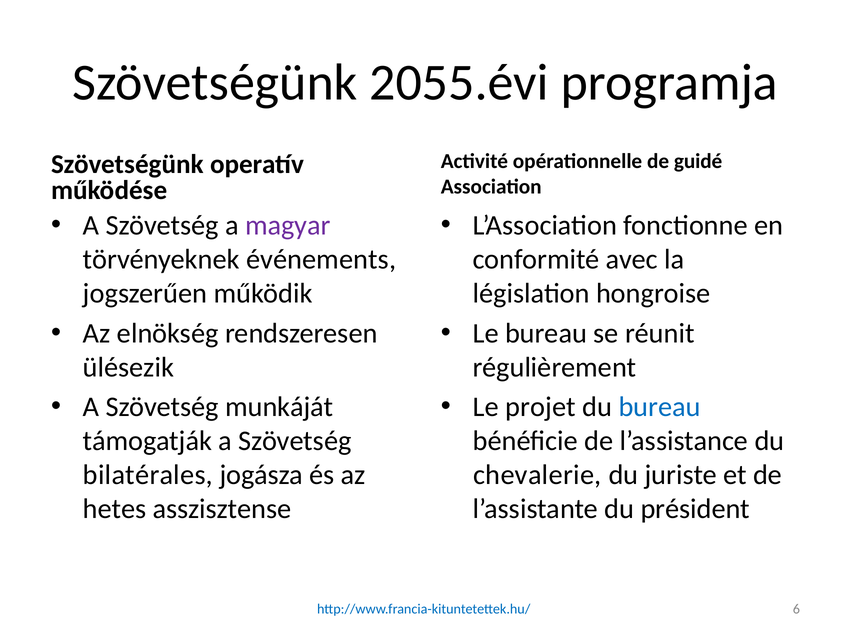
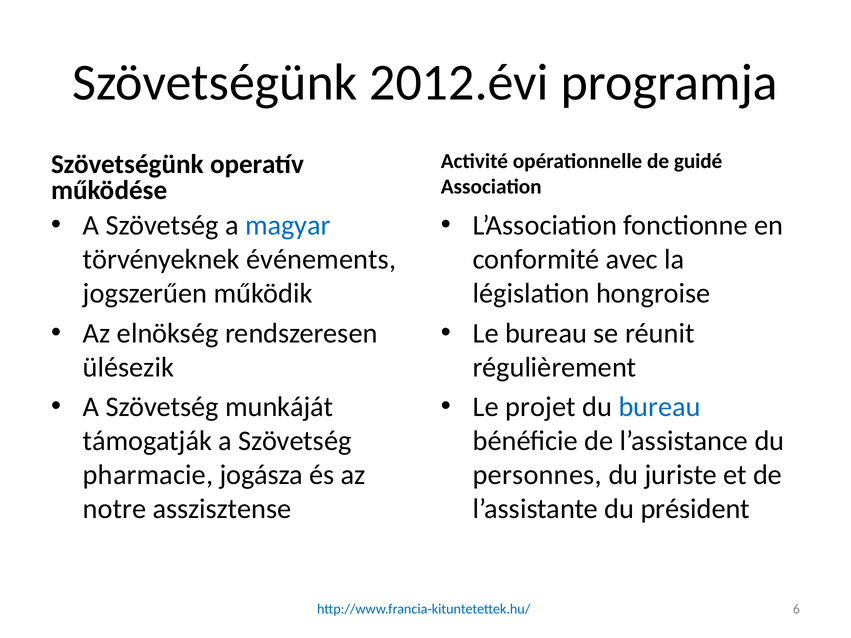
2055.évi: 2055.évi -> 2012.évi
magyar colour: purple -> blue
bilatérales: bilatérales -> pharmacie
chevalerie: chevalerie -> personnes
hetes: hetes -> notre
